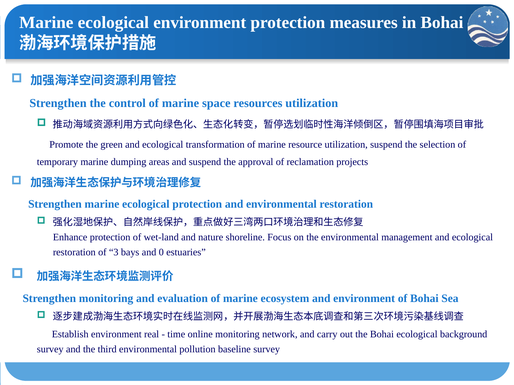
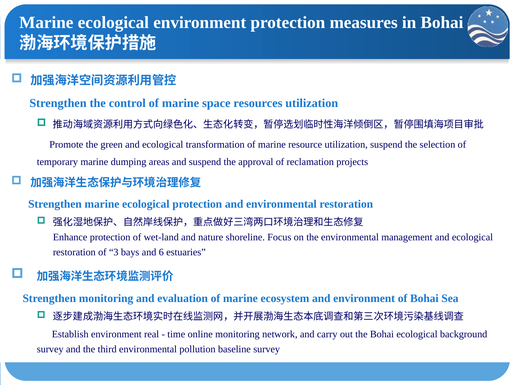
0: 0 -> 6
